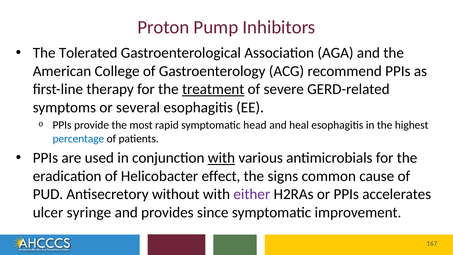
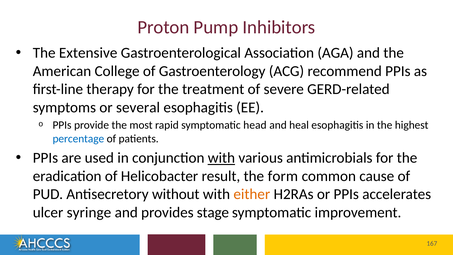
Tolerated: Tolerated -> Extensive
treatment underline: present -> none
effect: effect -> result
signs: signs -> form
either colour: purple -> orange
since: since -> stage
